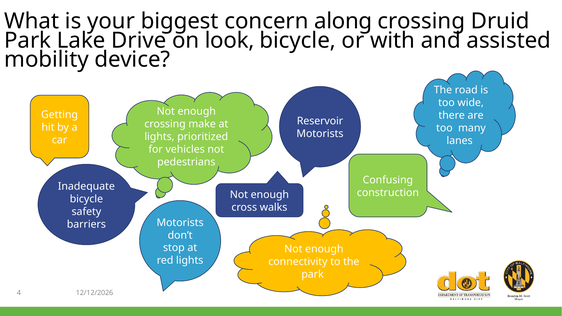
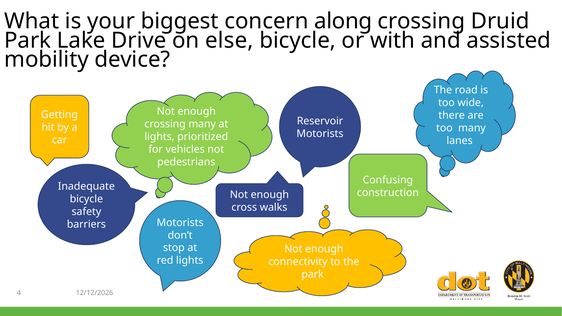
look: look -> else
crossing make: make -> many
